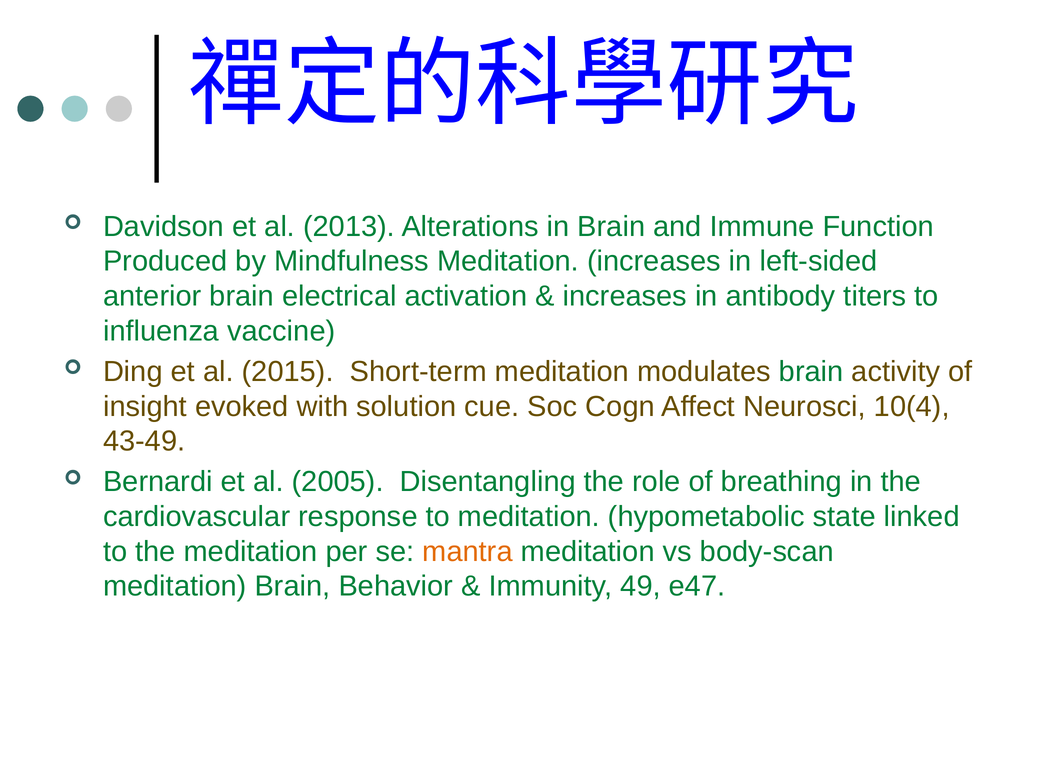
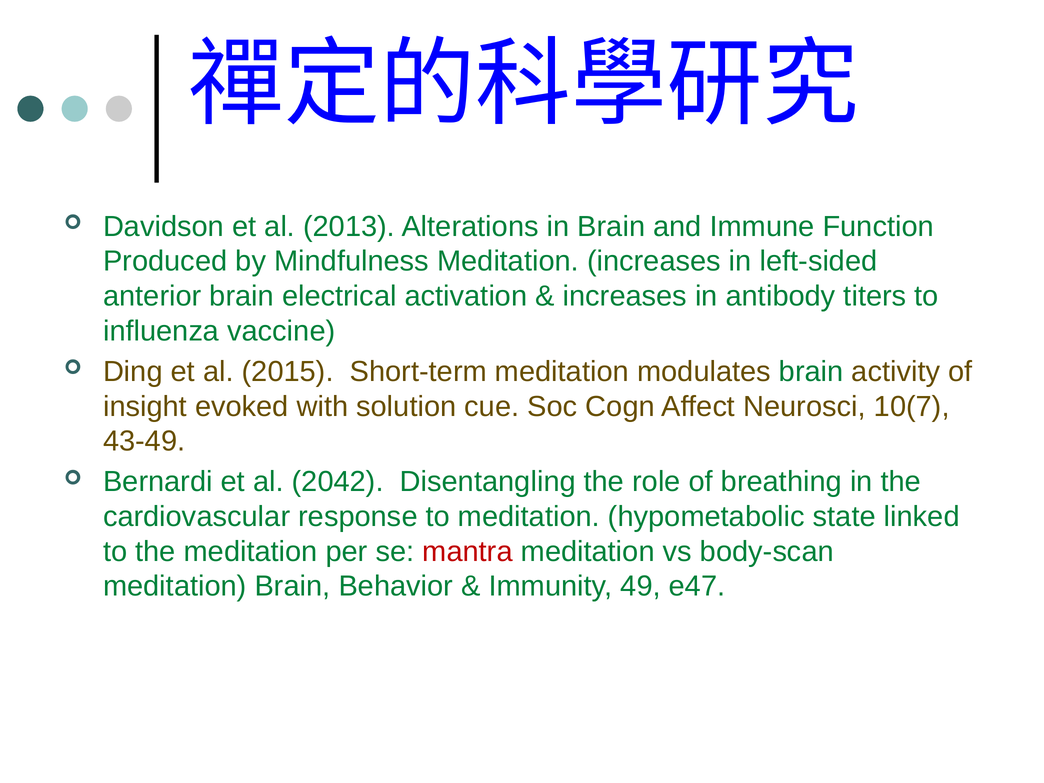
10(4: 10(4 -> 10(7
2005: 2005 -> 2042
mantra colour: orange -> red
